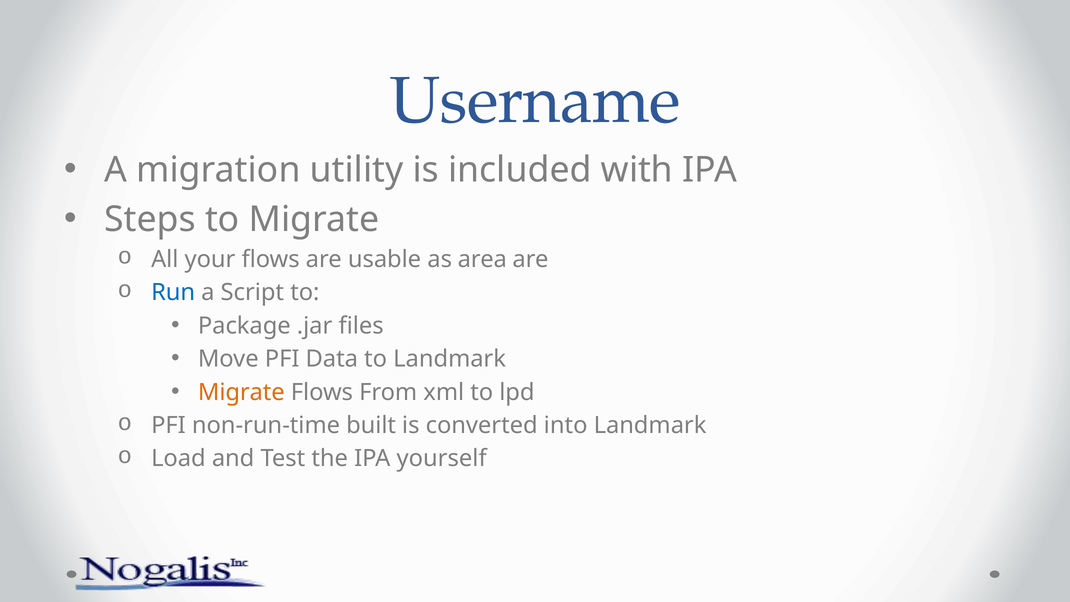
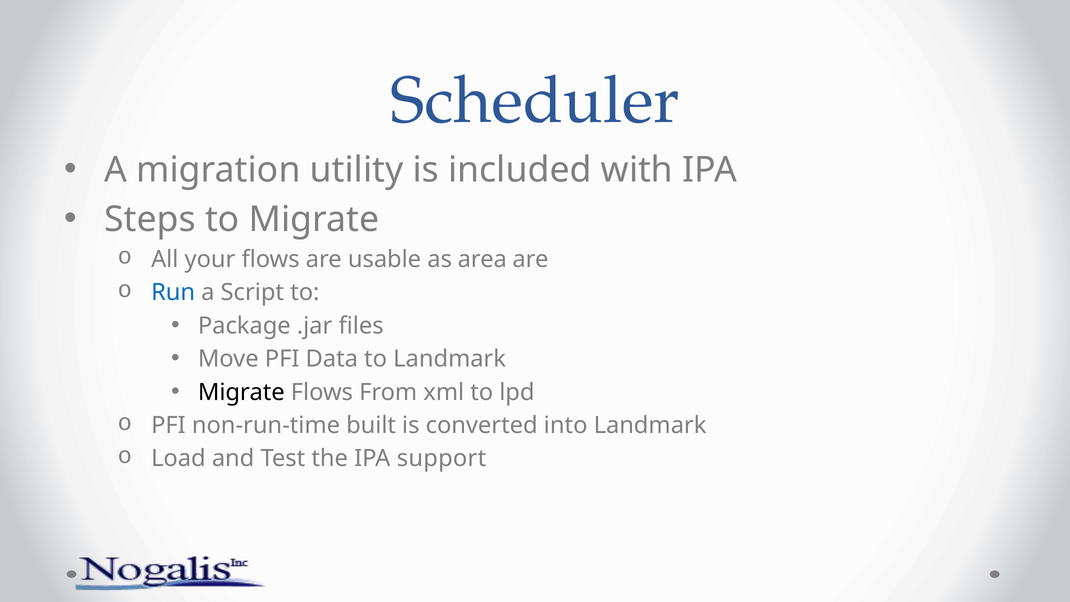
Username: Username -> Scheduler
Migrate at (241, 392) colour: orange -> black
yourself: yourself -> support
